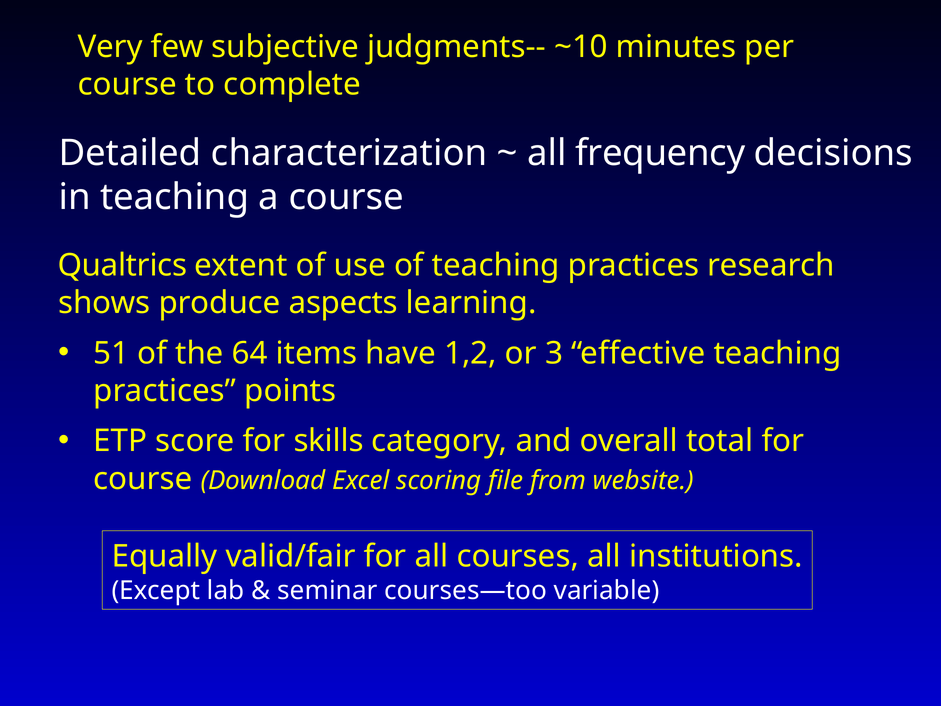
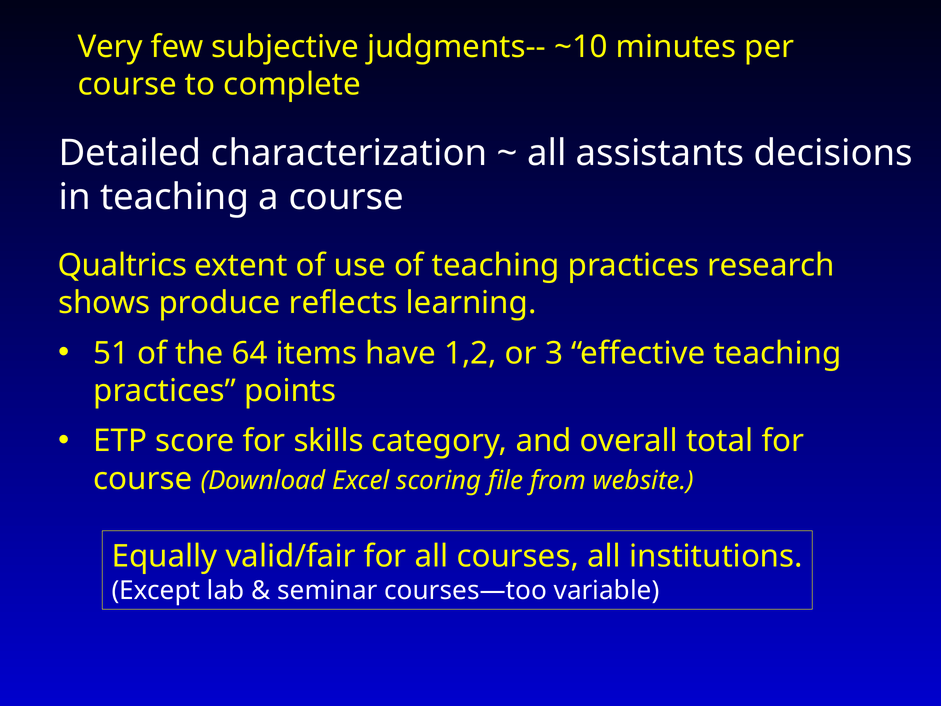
frequency: frequency -> assistants
aspects: aspects -> reflects
